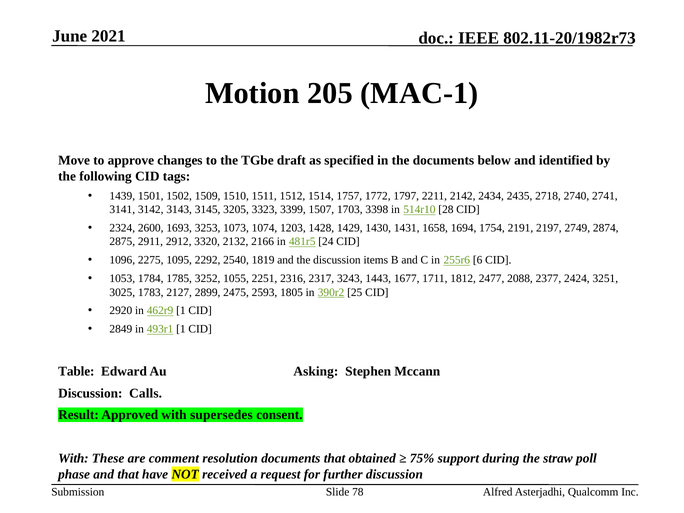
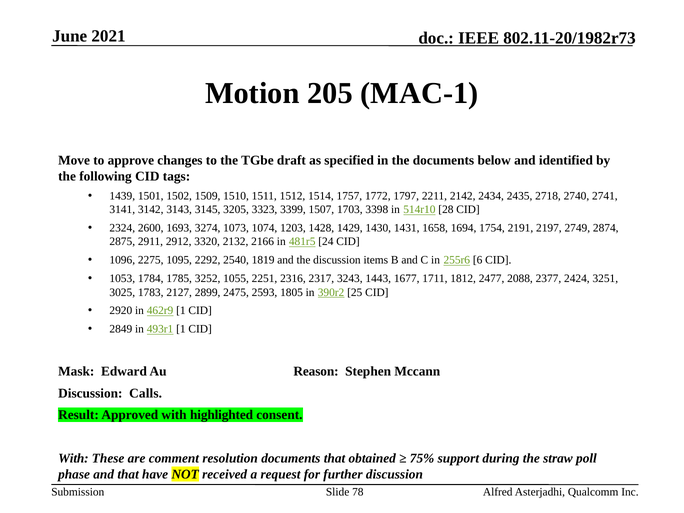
3253: 3253 -> 3274
Table: Table -> Mask
Asking: Asking -> Reason
supersedes: supersedes -> highlighted
